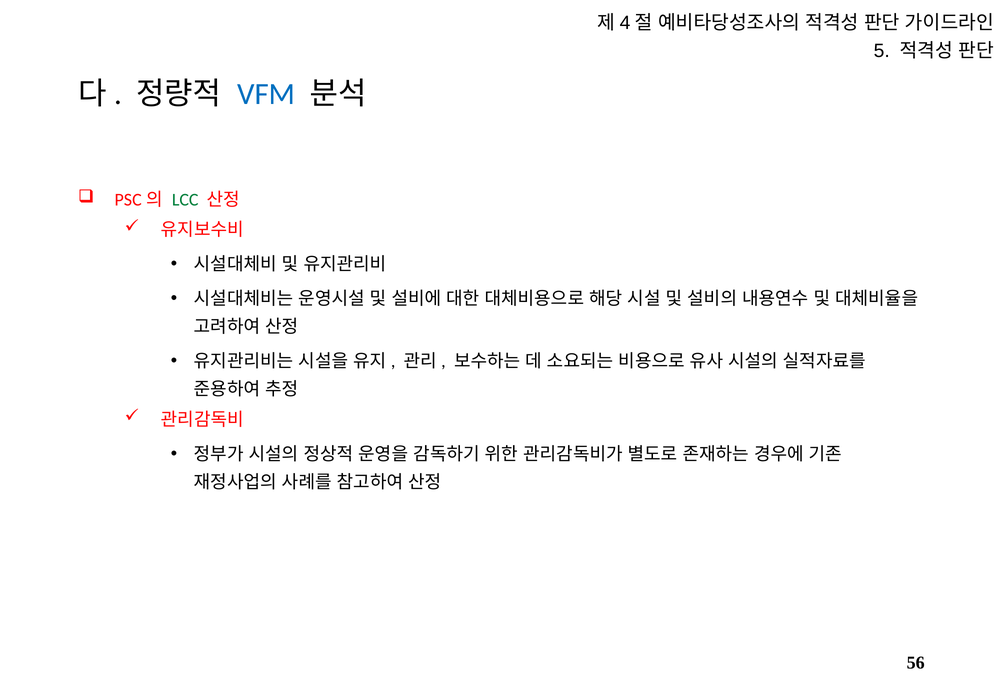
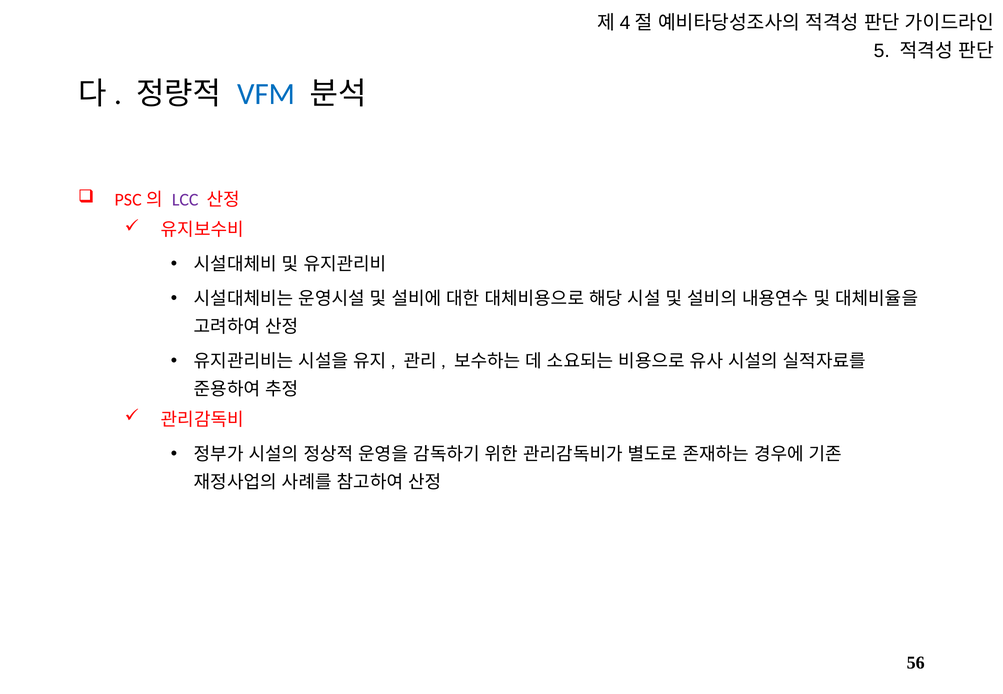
LCC colour: green -> purple
